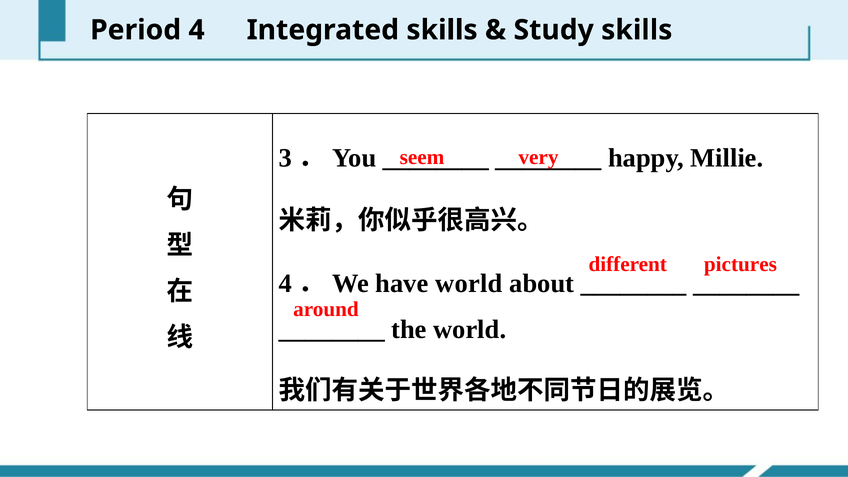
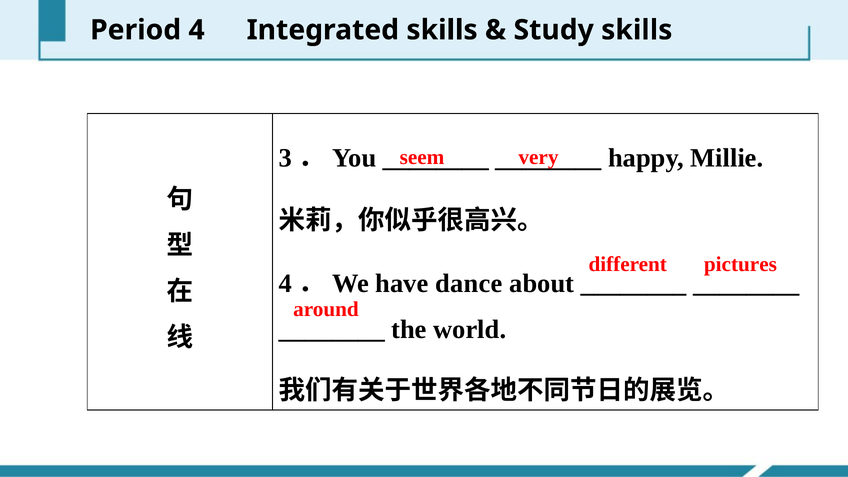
have world: world -> dance
